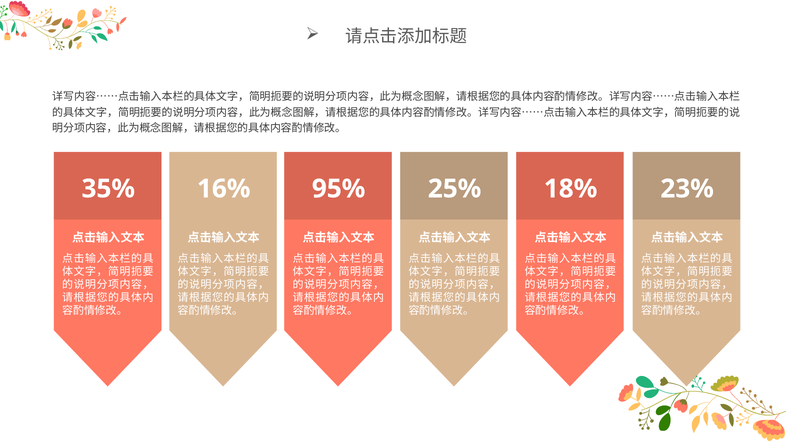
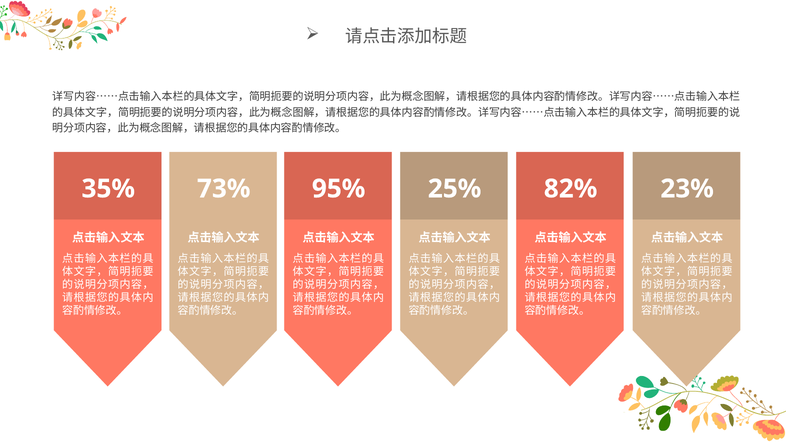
16%: 16% -> 73%
18%: 18% -> 82%
